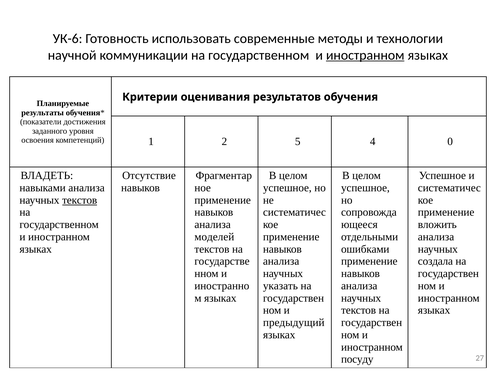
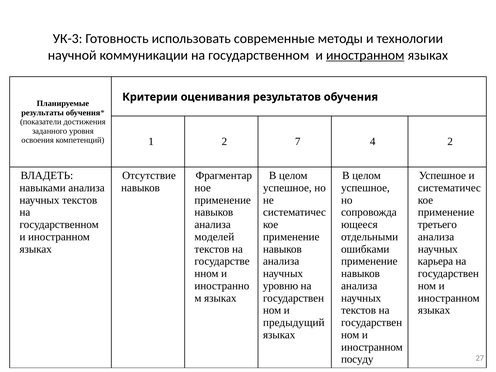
УК-6: УК-6 -> УК-3
5: 5 -> 7
4 0: 0 -> 2
текстов at (80, 200) underline: present -> none
вложить: вложить -> третьего
создала: создала -> карьера
указать: указать -> уровню
